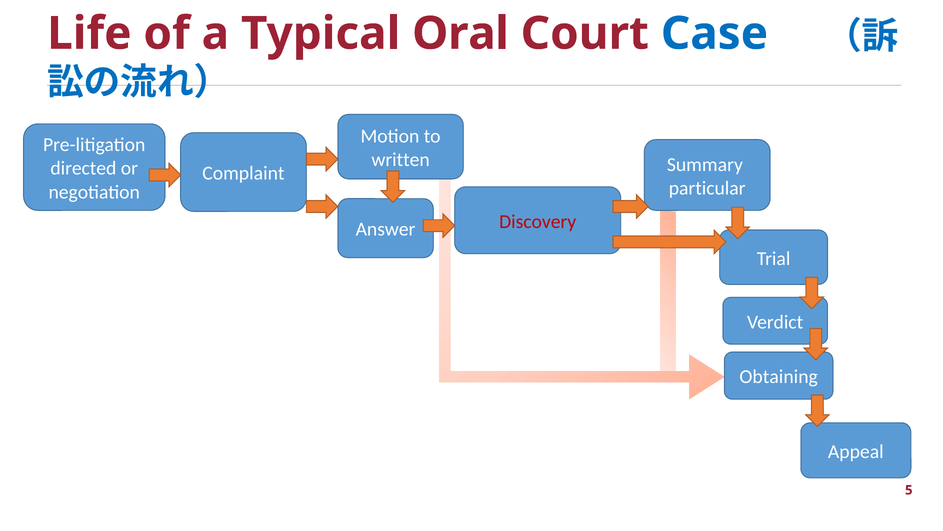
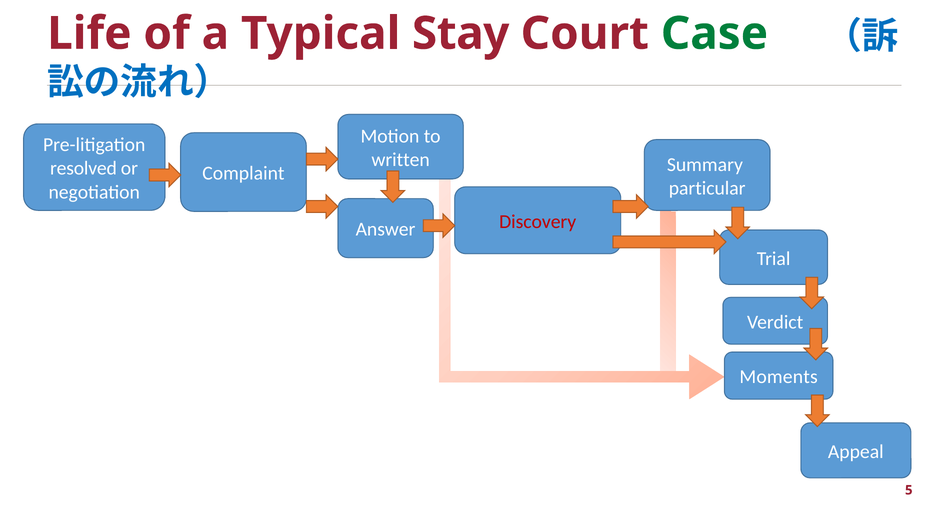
Oral: Oral -> Stay
Case colour: blue -> green
directed: directed -> resolved
Obtaining: Obtaining -> Moments
